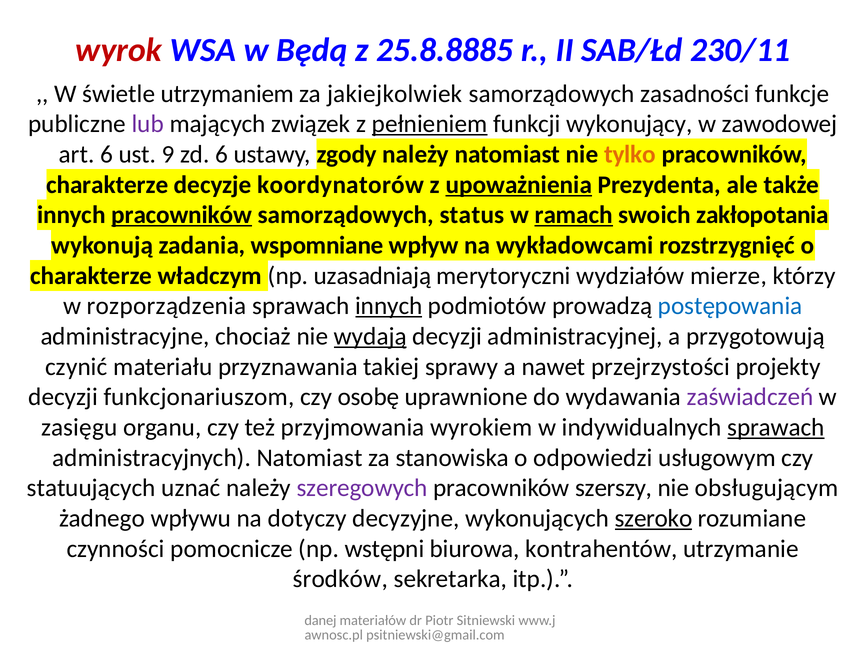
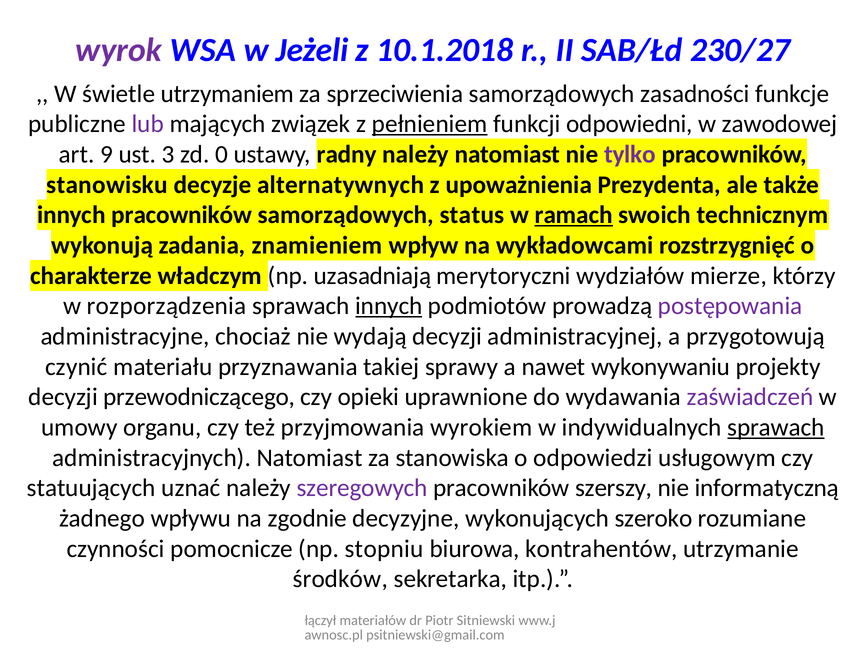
wyrok colour: red -> purple
Będą: Będą -> Jeżeli
25.8.8885: 25.8.8885 -> 10.1.2018
230/11: 230/11 -> 230/27
jakiejkolwiek: jakiejkolwiek -> sprzeciwienia
wykonujący: wykonujący -> odpowiedni
art 6: 6 -> 9
9: 9 -> 3
zd 6: 6 -> 0
zgody: zgody -> radny
tylko colour: orange -> purple
charakterze at (107, 185): charakterze -> stanowisku
koordynatorów: koordynatorów -> alternatywnych
upoważnienia underline: present -> none
pracowników at (182, 215) underline: present -> none
zakłopotania: zakłopotania -> technicznym
wspomniane: wspomniane -> znamieniem
postępowania colour: blue -> purple
wydają underline: present -> none
przejrzystości: przejrzystości -> wykonywaniu
funkcjonariuszom: funkcjonariuszom -> przewodniczącego
osobę: osobę -> opieki
zasięgu: zasięgu -> umowy
obsługującym: obsługującym -> informatyczną
dotyczy: dotyczy -> zgodnie
szeroko underline: present -> none
wstępni: wstępni -> stopniu
danej: danej -> łączył
